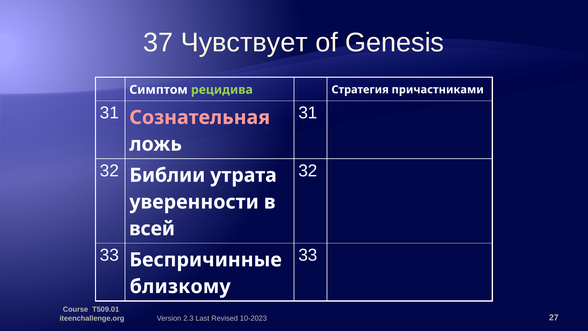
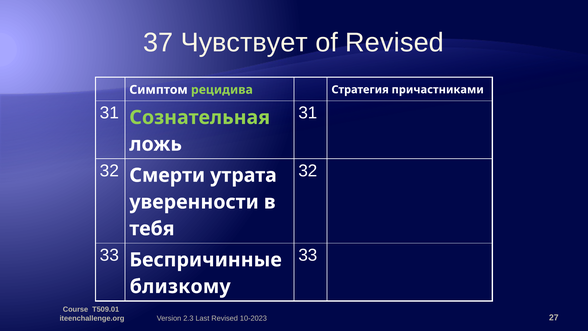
of Genesis: Genesis -> Revised
Сознательная colour: pink -> light green
Библии: Библии -> Смерти
всей: всей -> тебя
